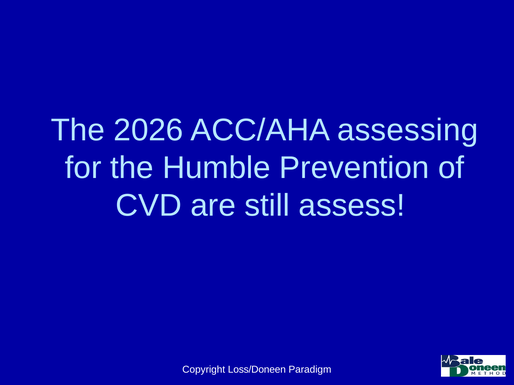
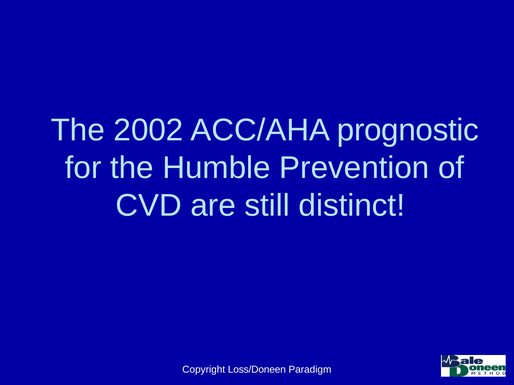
2026: 2026 -> 2002
assessing: assessing -> prognostic
assess: assess -> distinct
